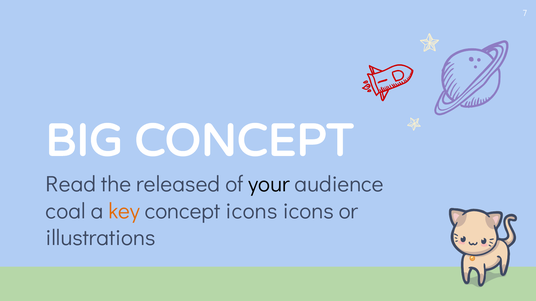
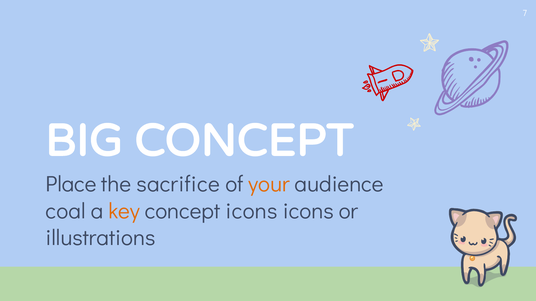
Read: Read -> Place
released: released -> sacrifice
your colour: black -> orange
